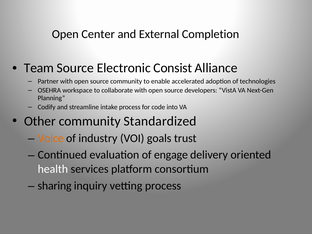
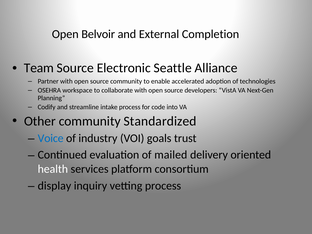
Center: Center -> Belvoir
Consist: Consist -> Seattle
Voice colour: orange -> blue
engage: engage -> mailed
sharing: sharing -> display
